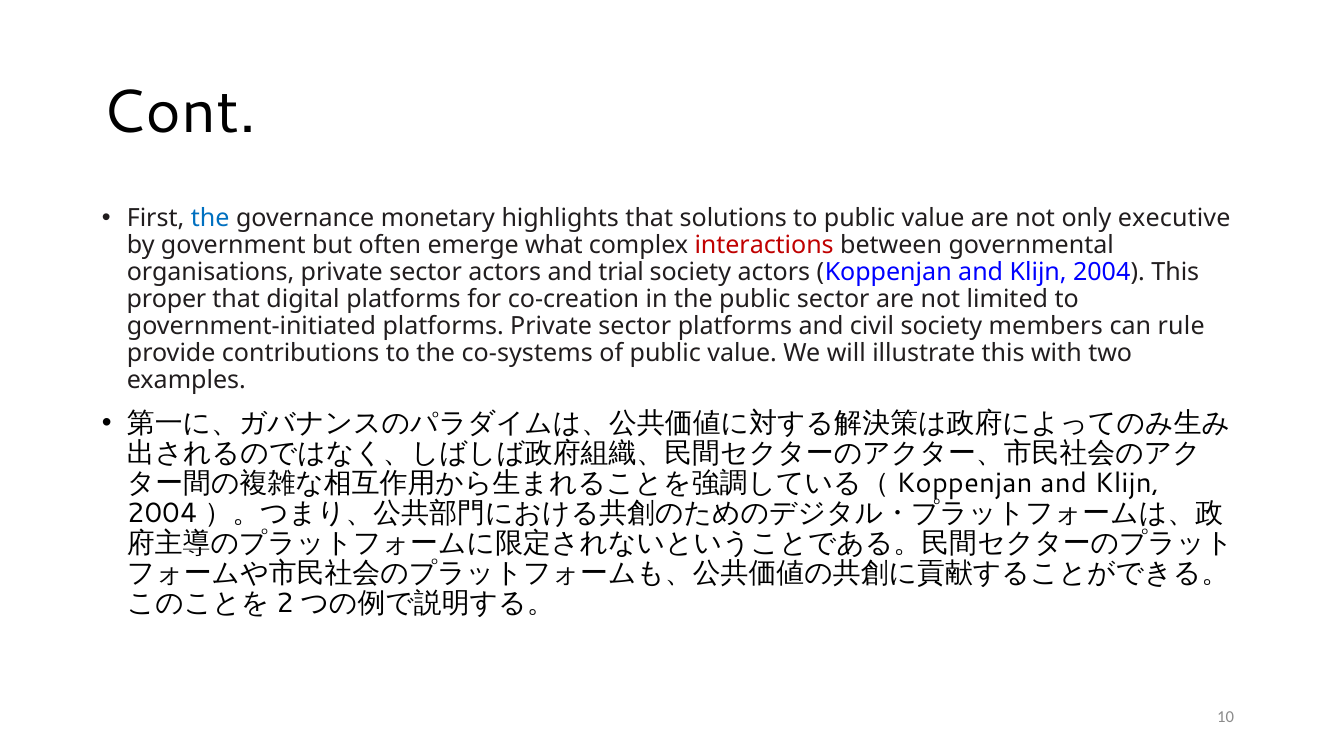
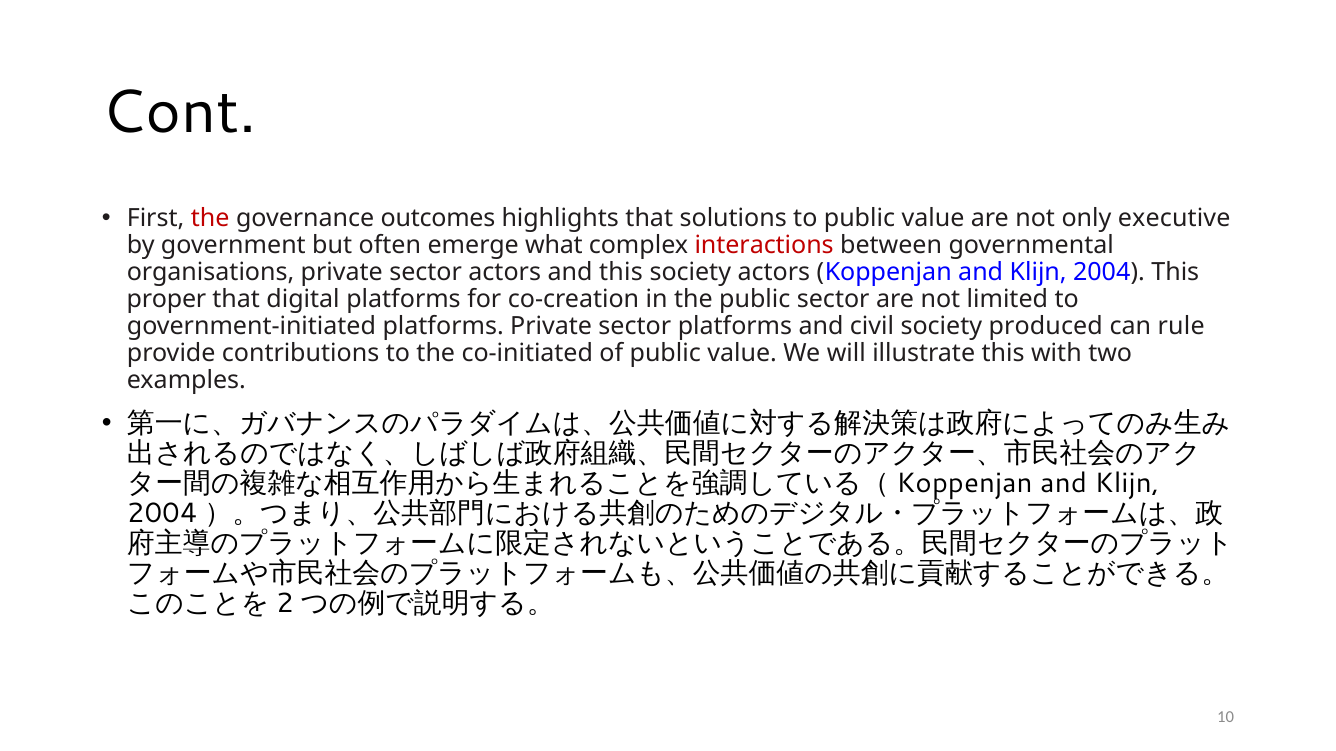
the at (210, 218) colour: blue -> red
monetary: monetary -> outcomes
and trial: trial -> this
members: members -> produced
co-systems: co-systems -> co-initiated
